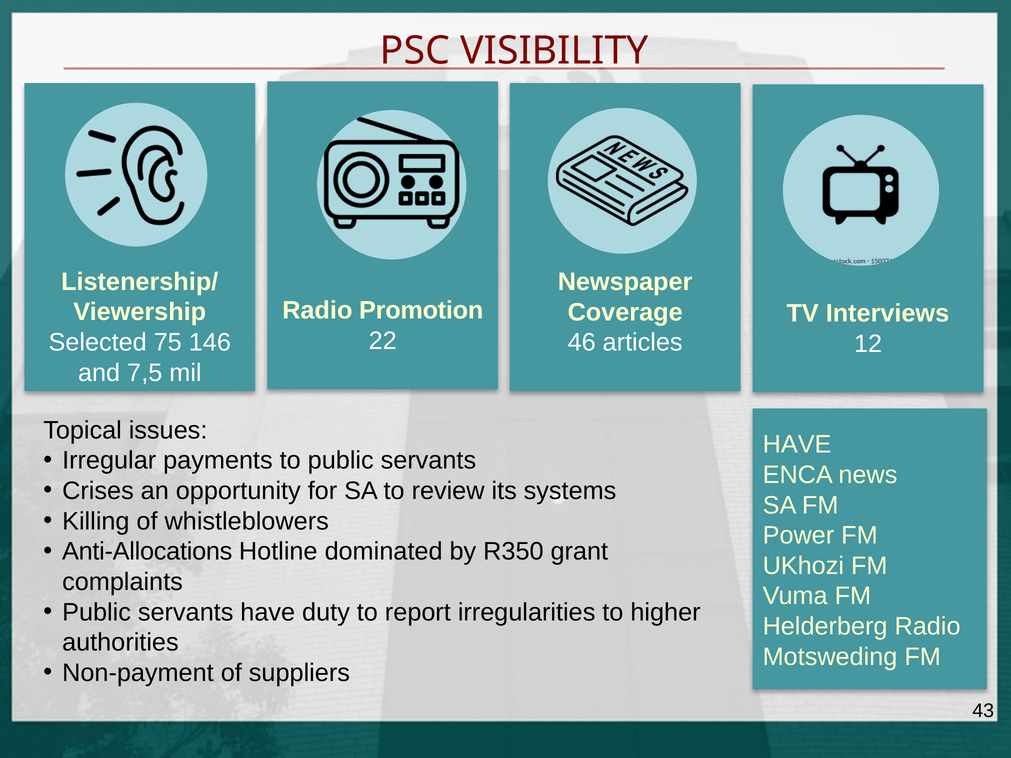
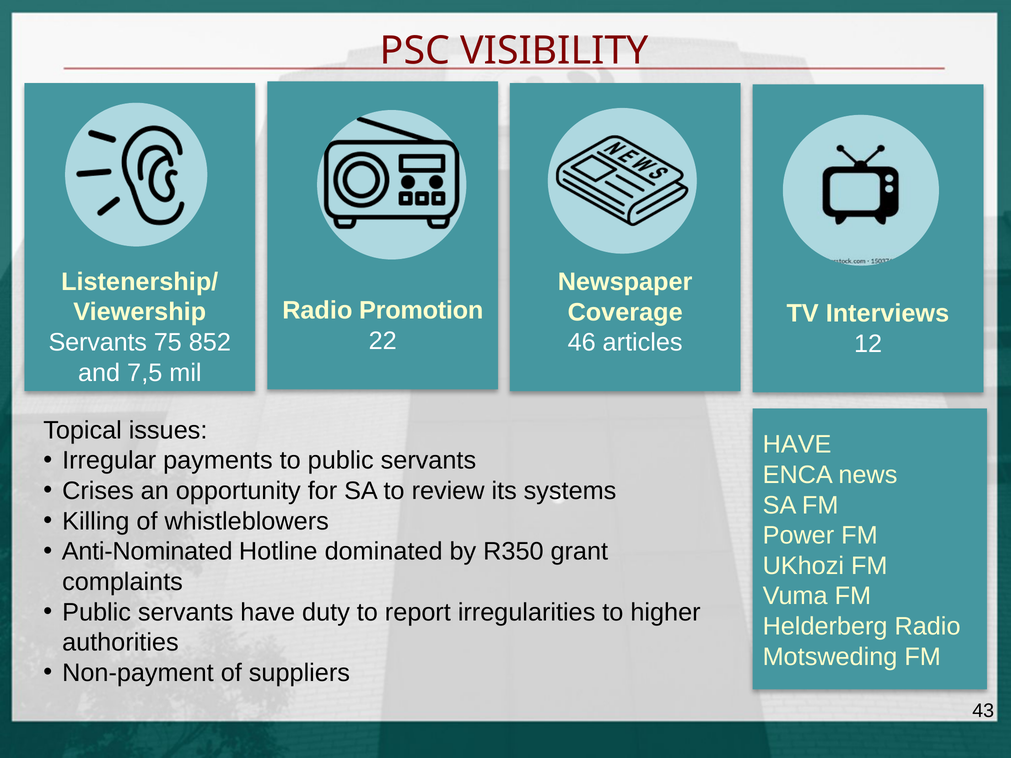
Selected at (98, 343): Selected -> Servants
146: 146 -> 852
Anti-Allocations: Anti-Allocations -> Anti-Nominated
